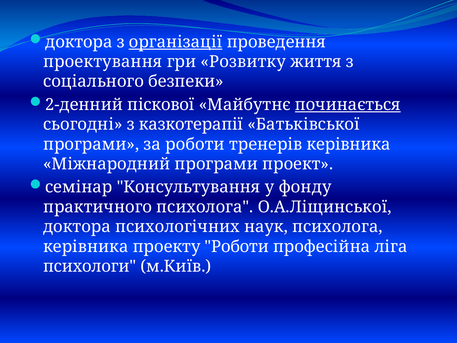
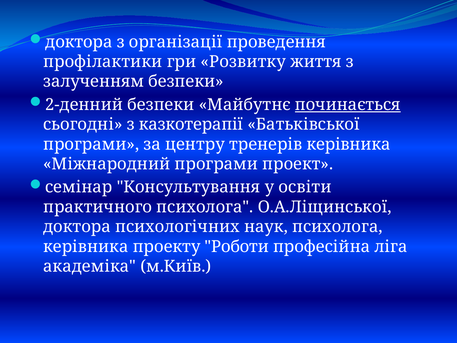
організації underline: present -> none
проектування: проектування -> профілактики
соціального: соціального -> залученням
2-денний піскової: піскової -> безпеки
за роботи: роботи -> центру
фонду: фонду -> освіти
психологи: психологи -> академіка
